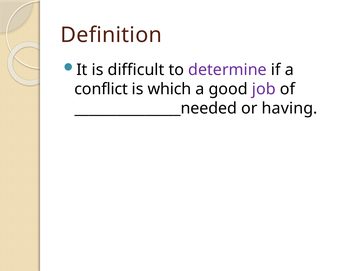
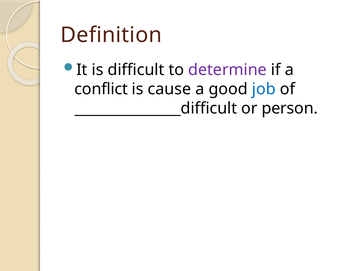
which: which -> cause
job colour: purple -> blue
_______________needed: _______________needed -> _______________difficult
having: having -> person
